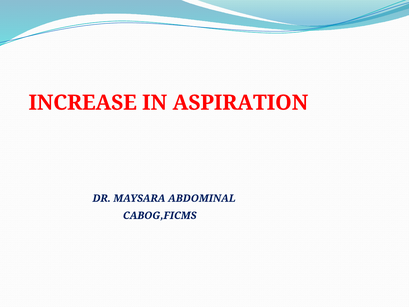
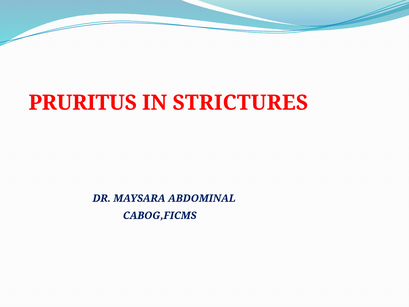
INCREASE: INCREASE -> PRURITUS
ASPIRATION: ASPIRATION -> STRICTURES
